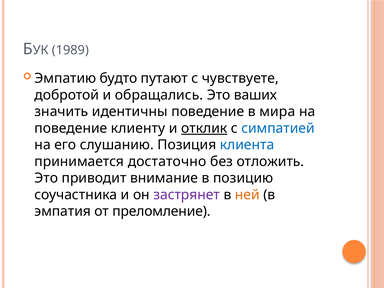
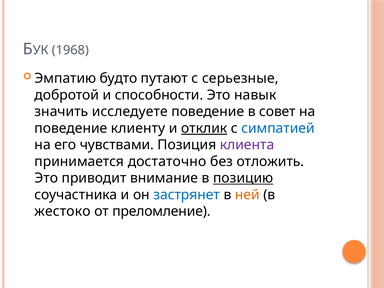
1989: 1989 -> 1968
чувствуете: чувствуете -> серьезные
обращались: обращались -> способности
ваших: ваших -> навык
идентичны: идентичны -> исследуете
мира: мира -> совет
слушанию: слушанию -> чувствами
клиента colour: blue -> purple
позицию underline: none -> present
застрянет colour: purple -> blue
эмпатия: эмпатия -> жестоко
